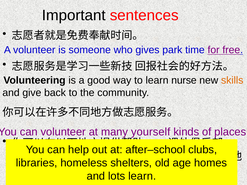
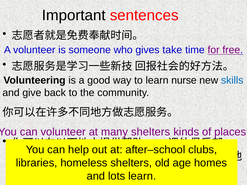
park: park -> take
skills colour: orange -> blue
many yourself: yourself -> shelters
